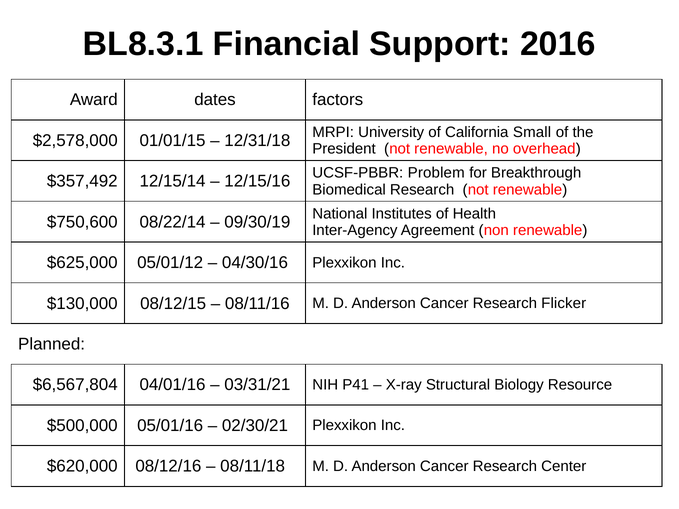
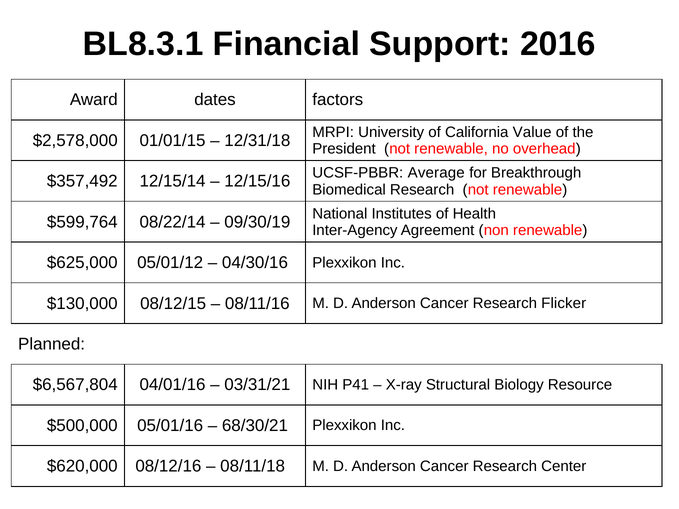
Small: Small -> Value
Problem: Problem -> Average
$750,600: $750,600 -> $599,764
02/30/21: 02/30/21 -> 68/30/21
